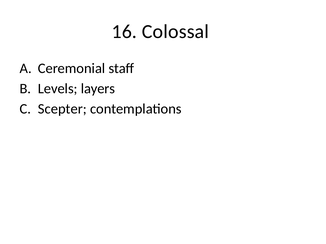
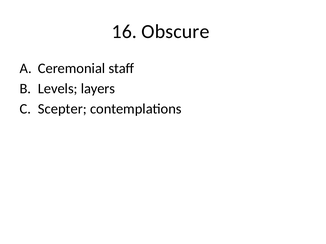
Colossal: Colossal -> Obscure
